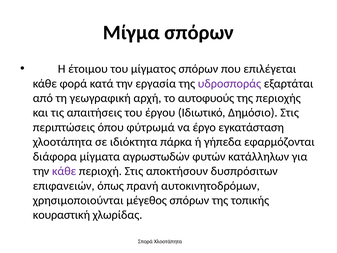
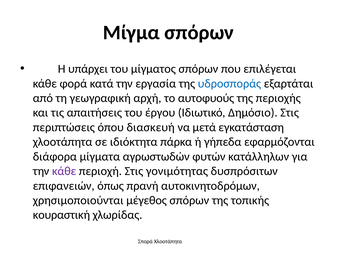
έτοιμου: έτοιμου -> υπάρχει
υδροσποράς colour: purple -> blue
φύτρωμά: φύτρωμά -> διασκευή
έργο: έργο -> μετά
αποκτήσουν: αποκτήσουν -> γονιμότητας
